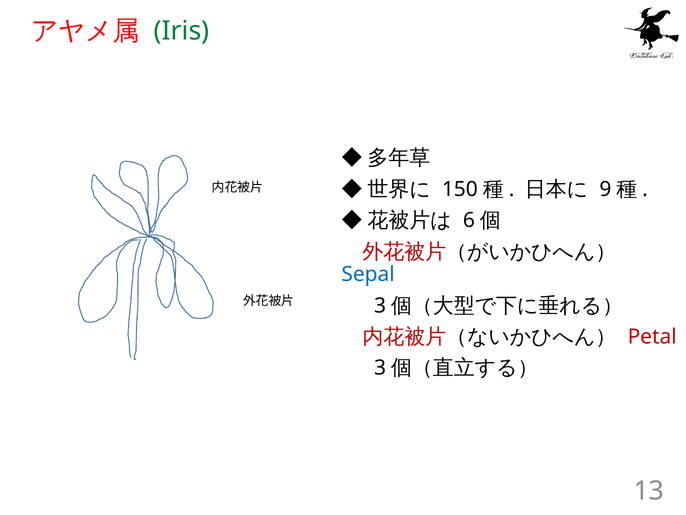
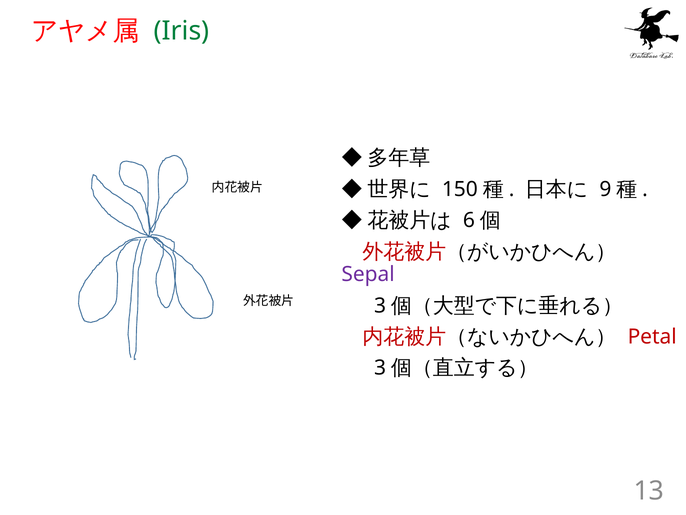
Sepal colour: blue -> purple
